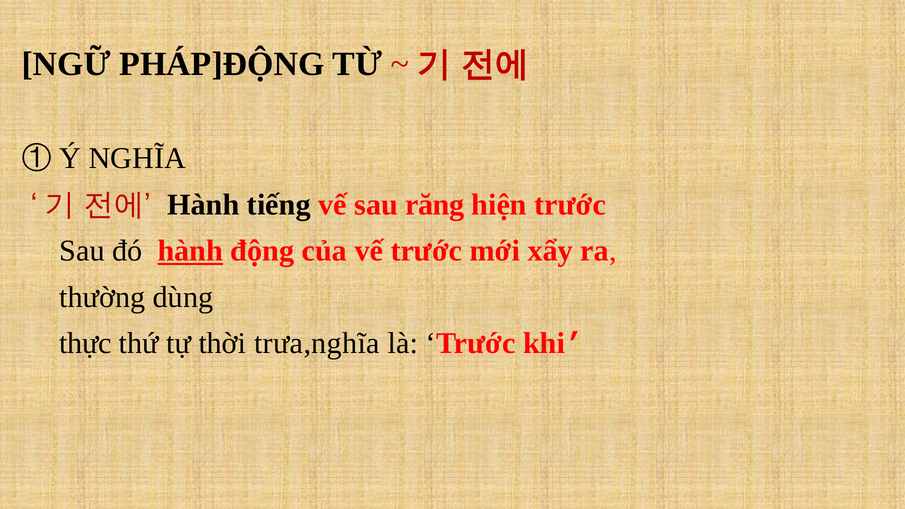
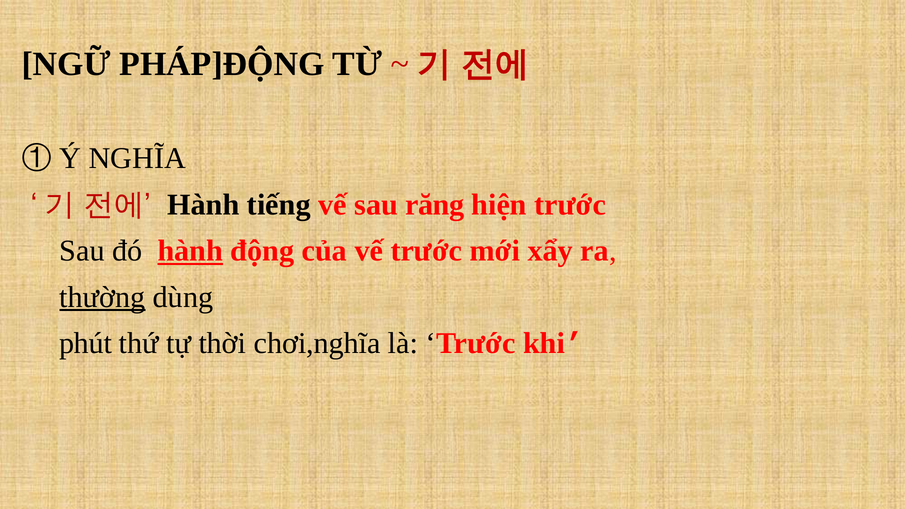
thường underline: none -> present
thực: thực -> phút
trưa,nghĩa: trưa,nghĩa -> chơi,nghĩa
